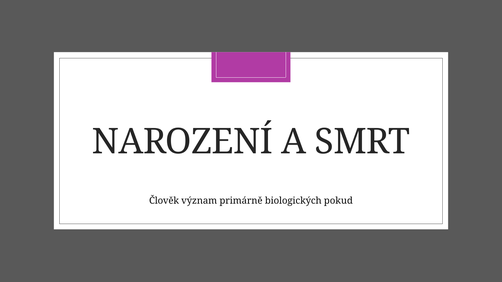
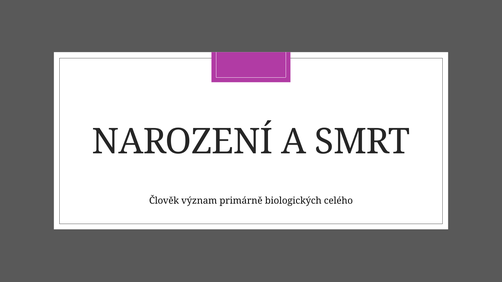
pokud: pokud -> celého
